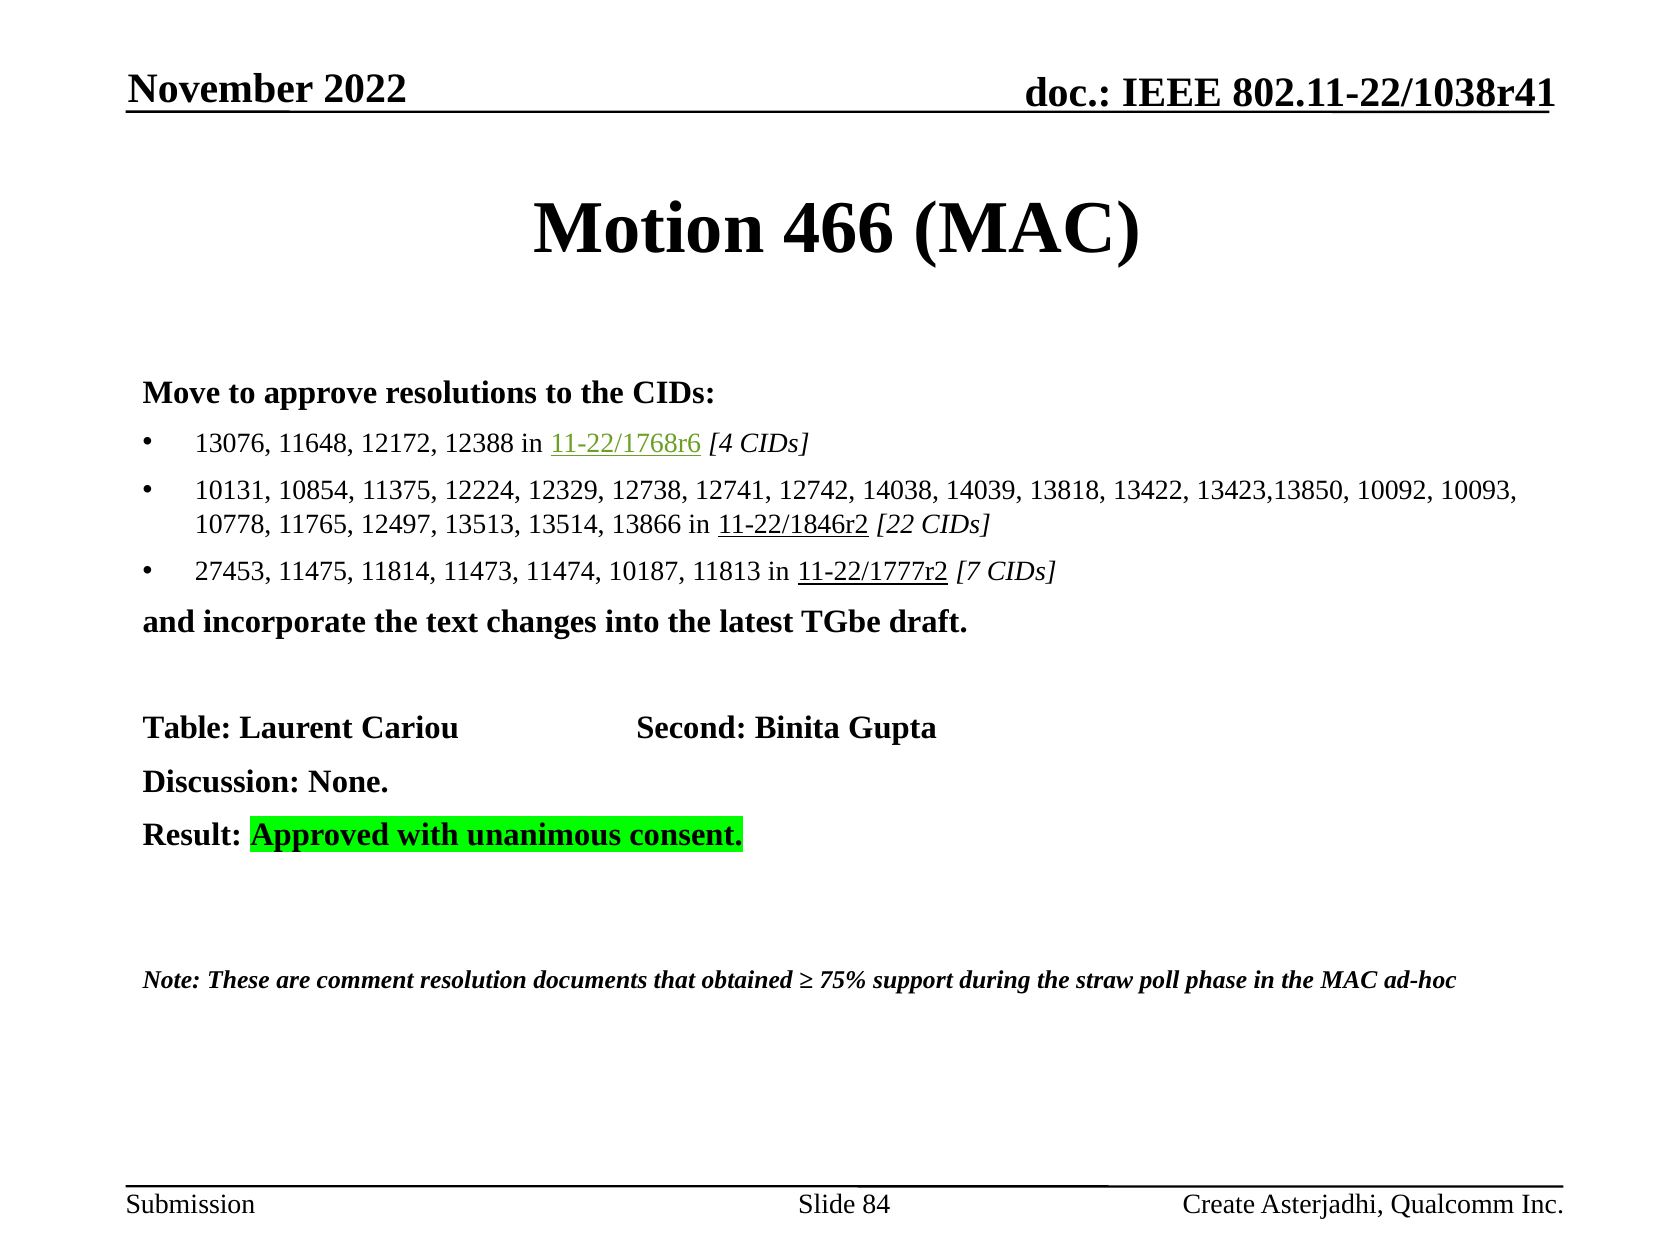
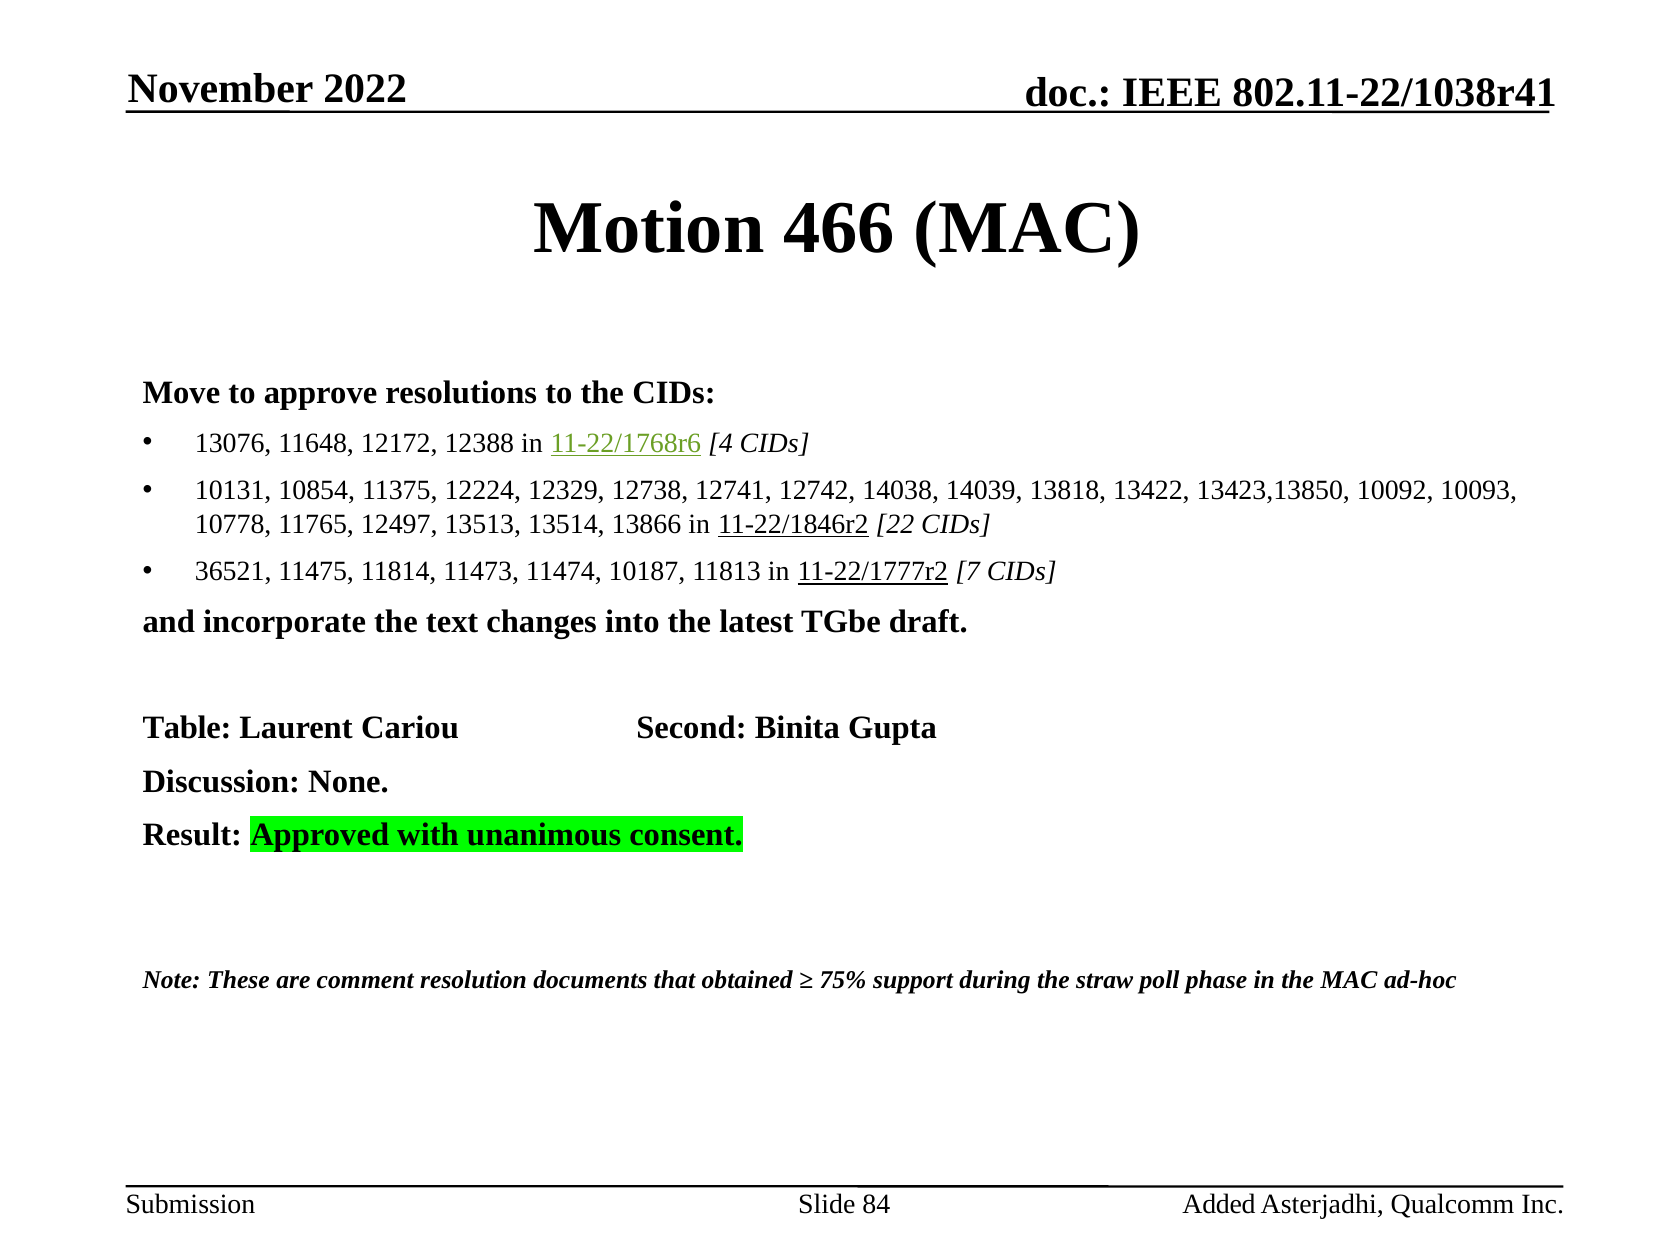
27453: 27453 -> 36521
Create: Create -> Added
